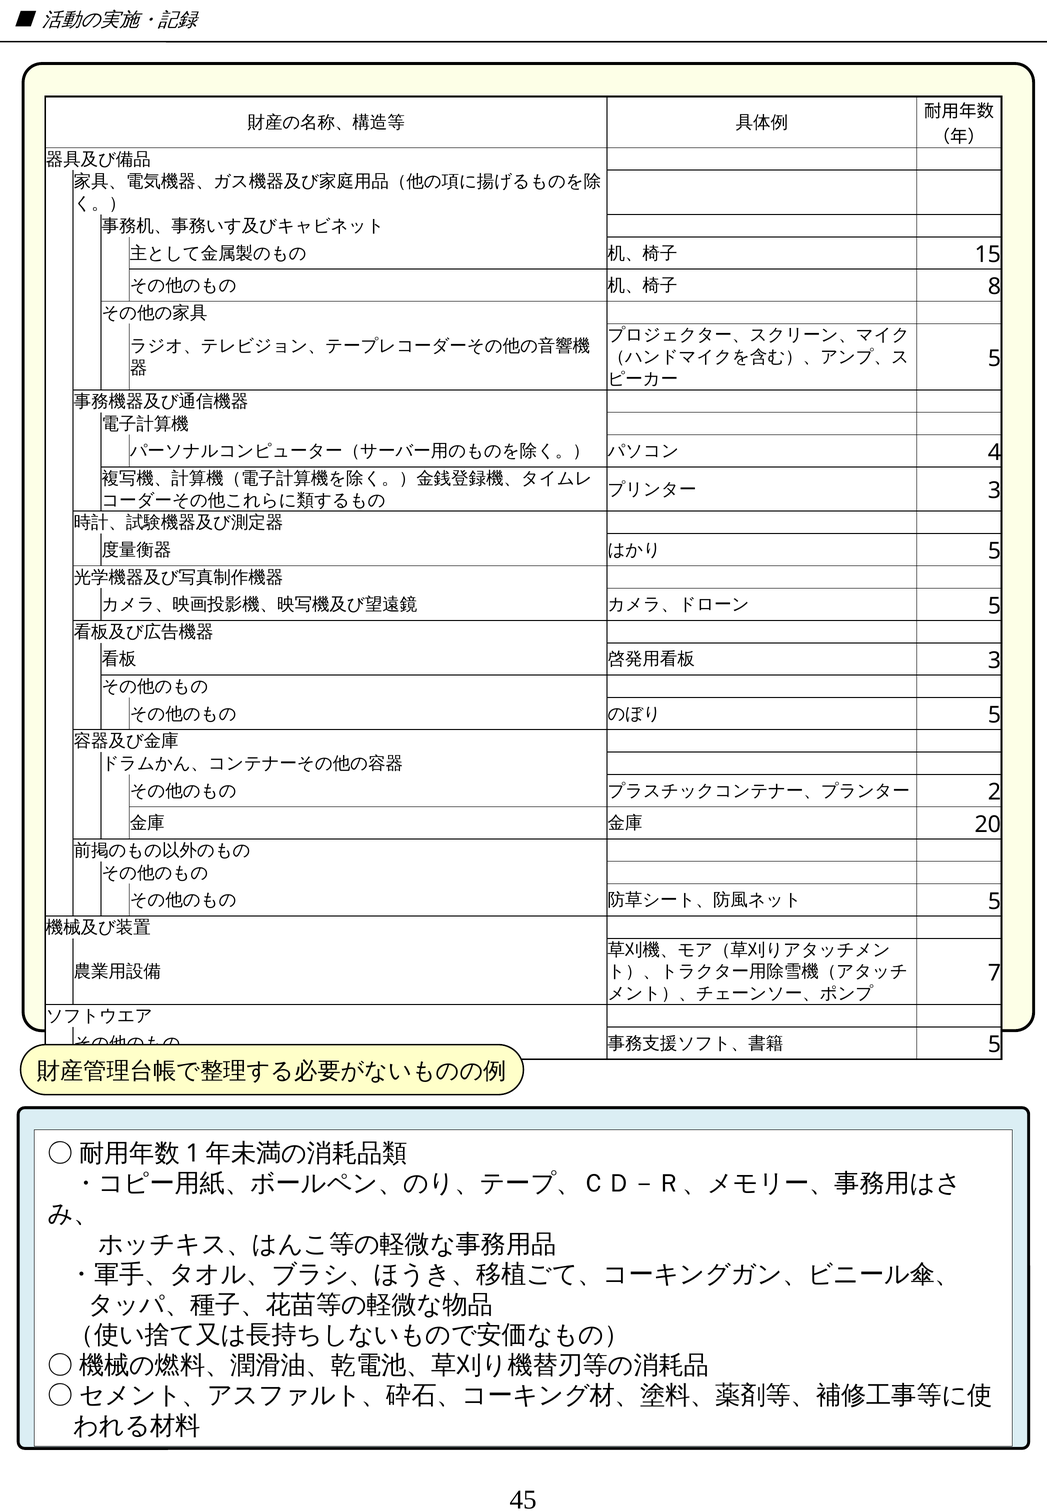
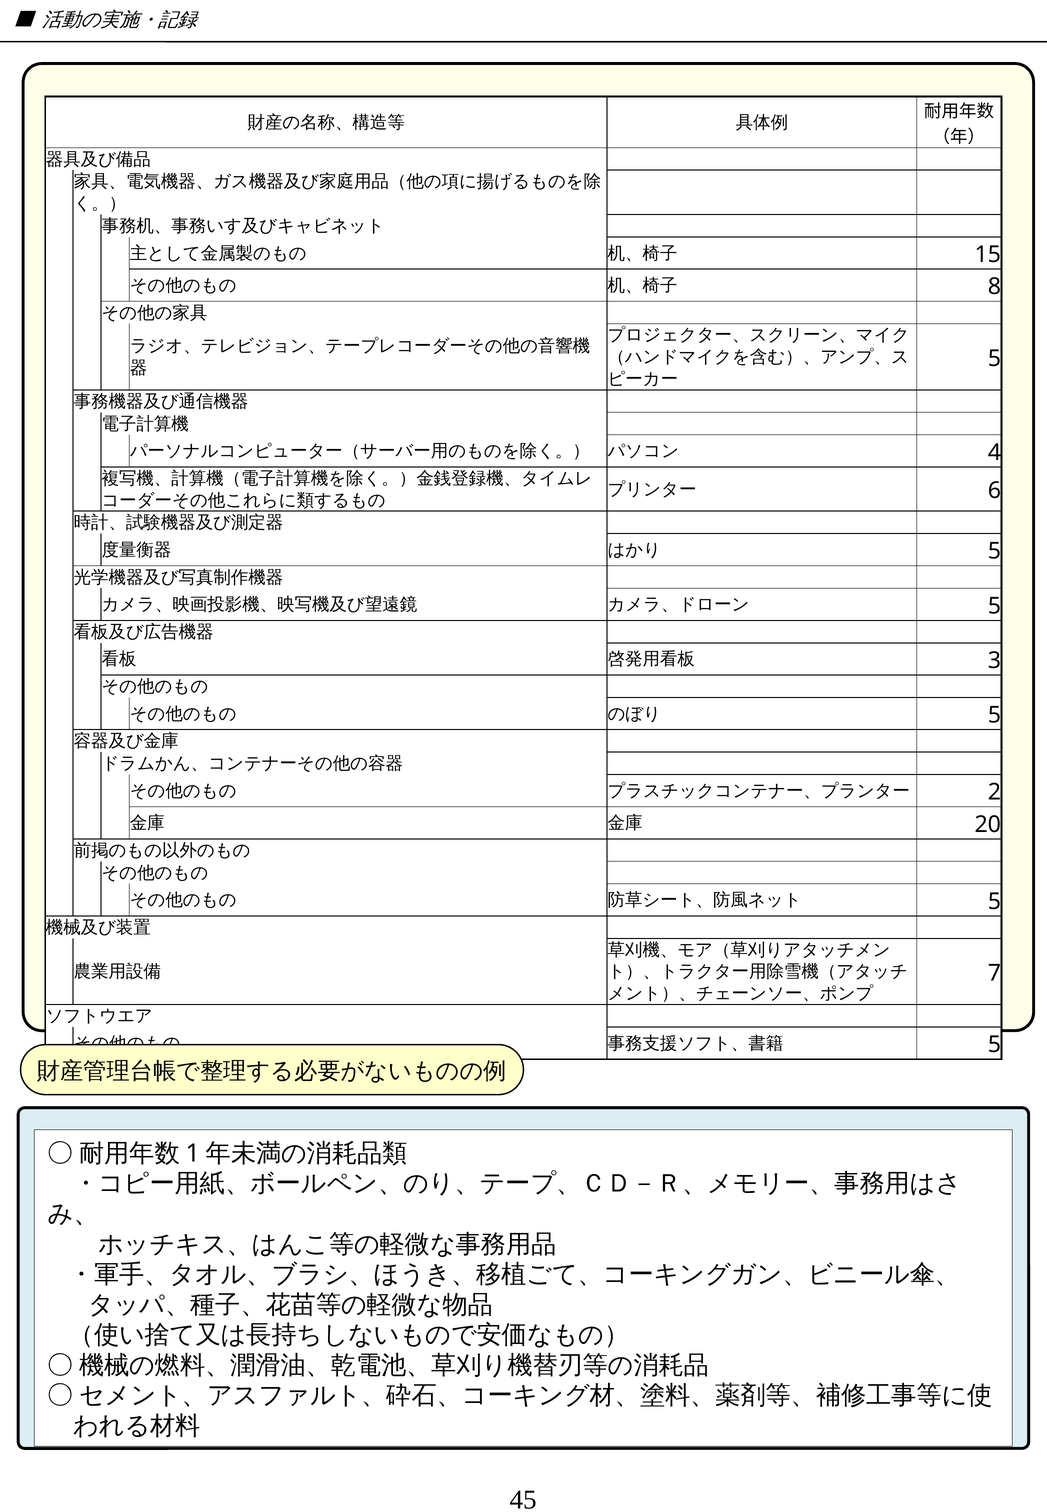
3 at (994, 491): 3 -> 6
